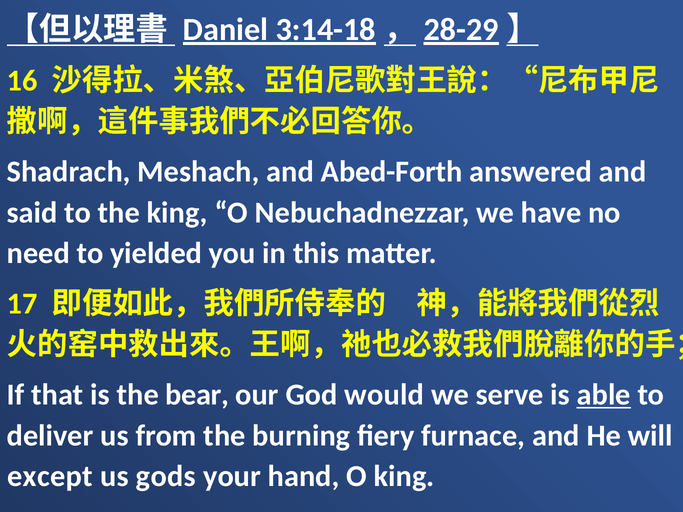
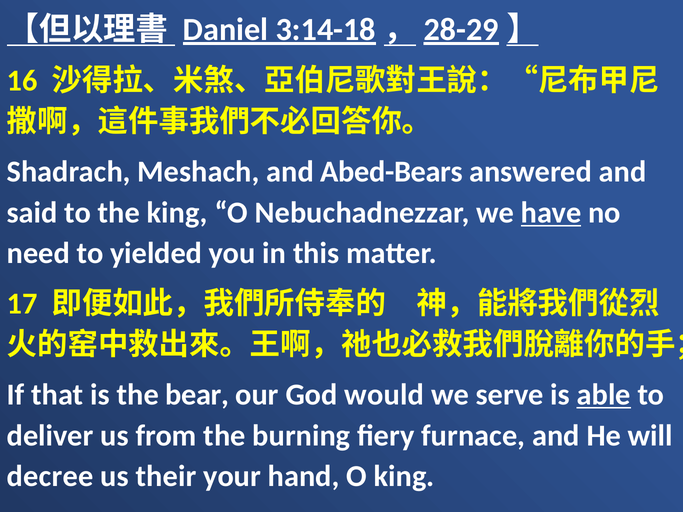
Abed-Forth: Abed-Forth -> Abed-Bears
have underline: none -> present
except: except -> decree
gods: gods -> their
